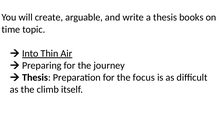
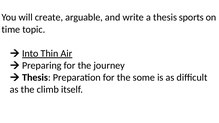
books: books -> sports
focus: focus -> some
